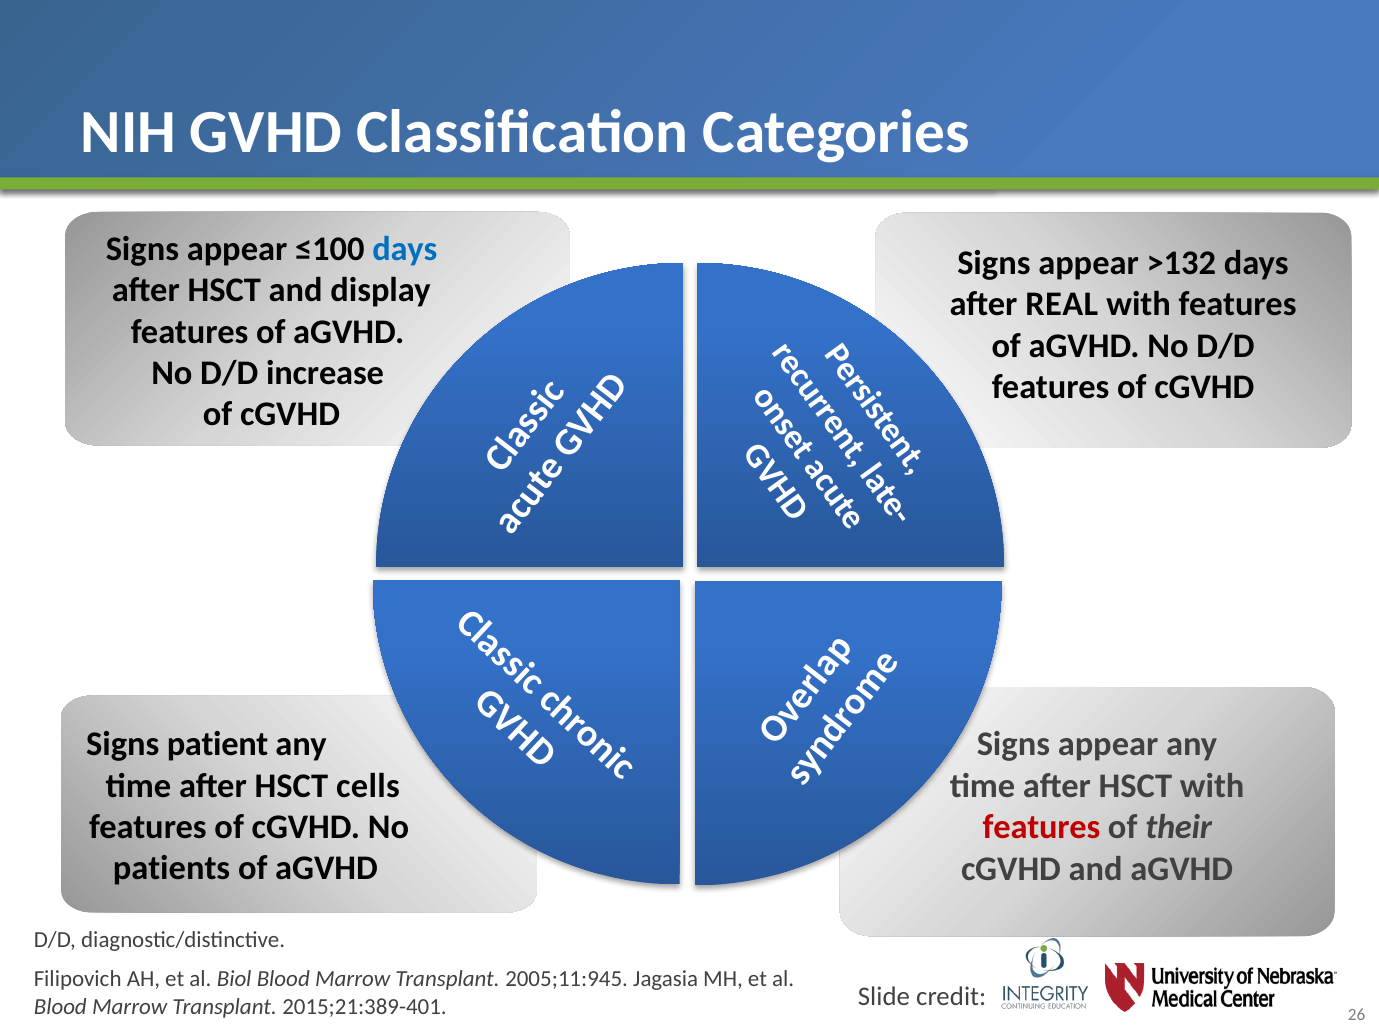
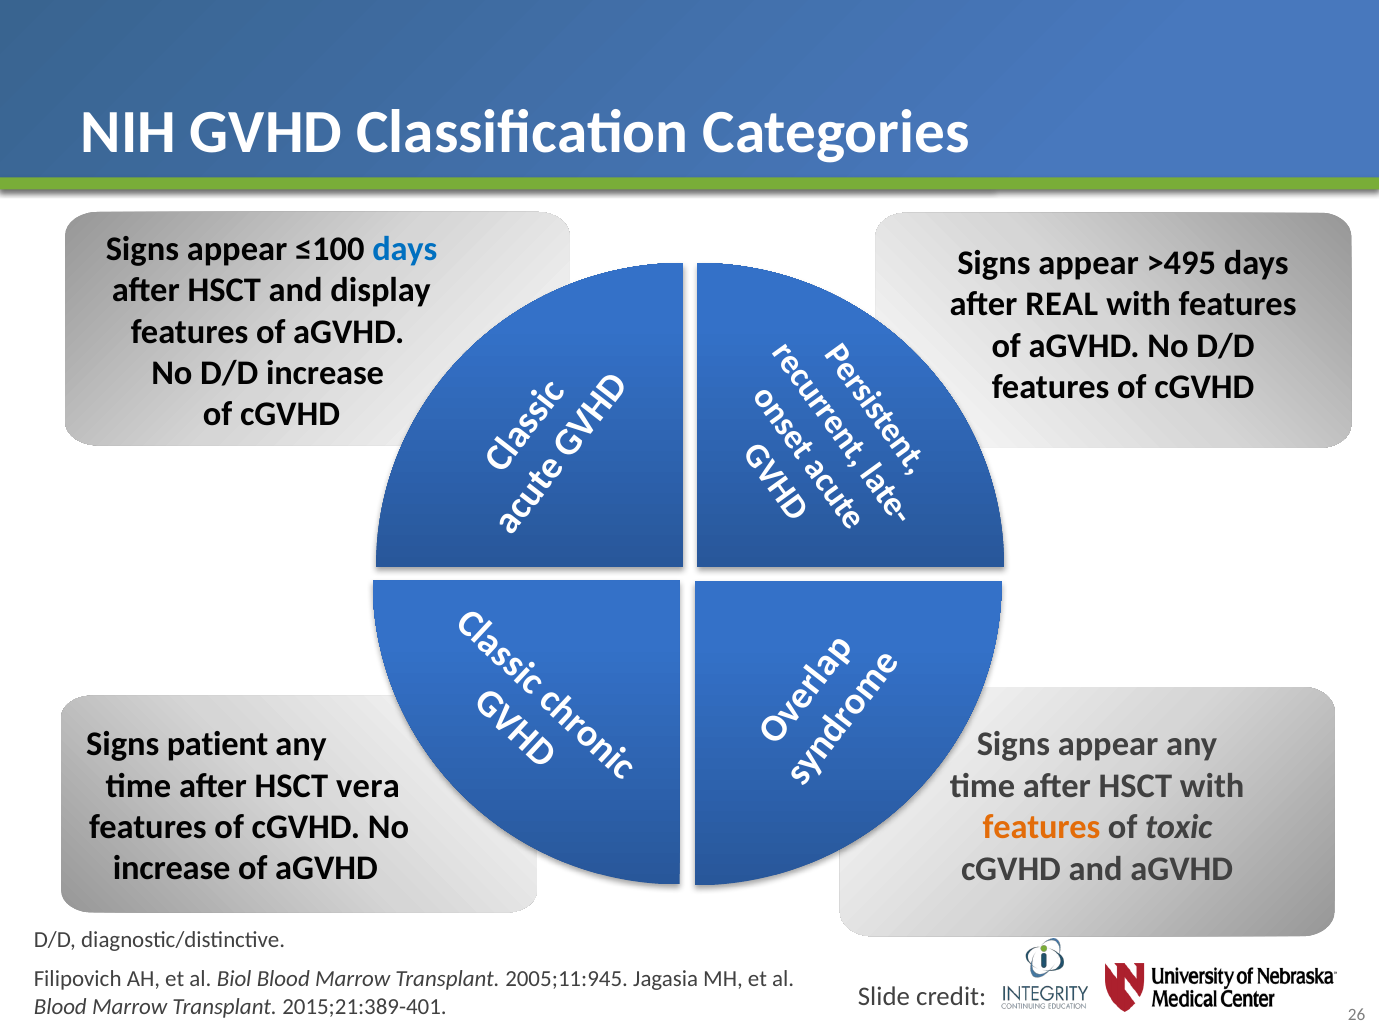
>132: >132 -> >495
cells: cells -> vera
features at (1041, 828) colour: red -> orange
their: their -> toxic
patients at (171, 869): patients -> increase
